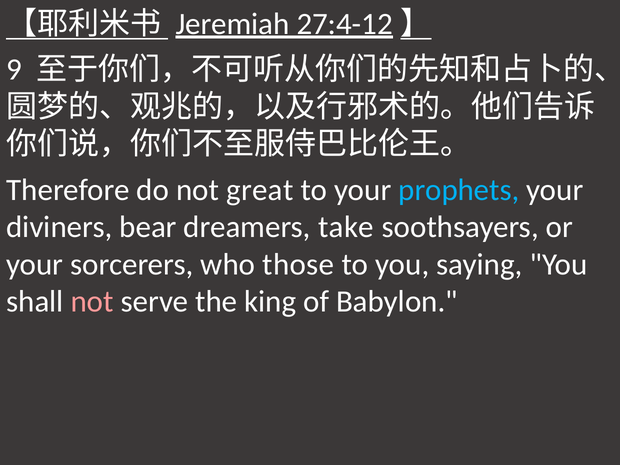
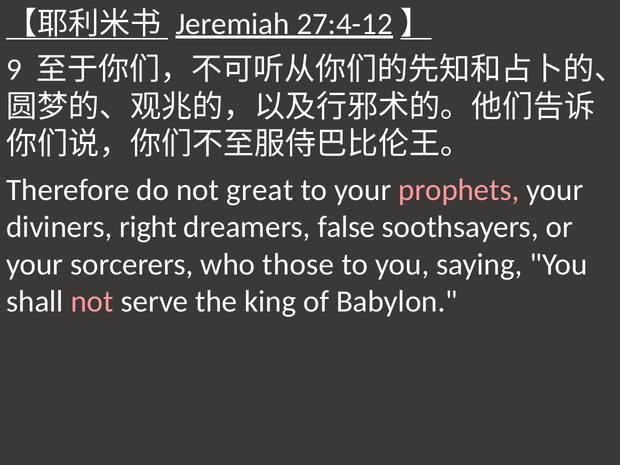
prophets colour: light blue -> pink
bear: bear -> right
take: take -> false
